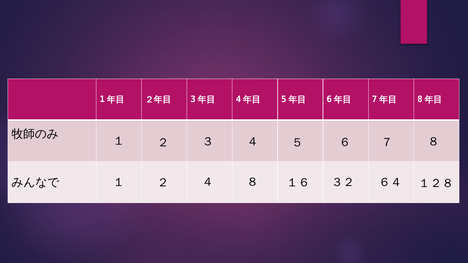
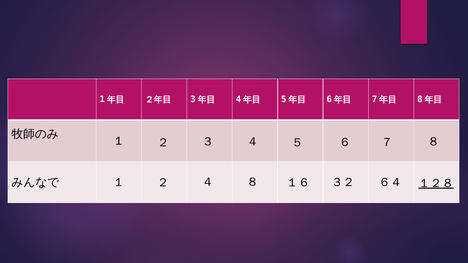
１２８ underline: none -> present
